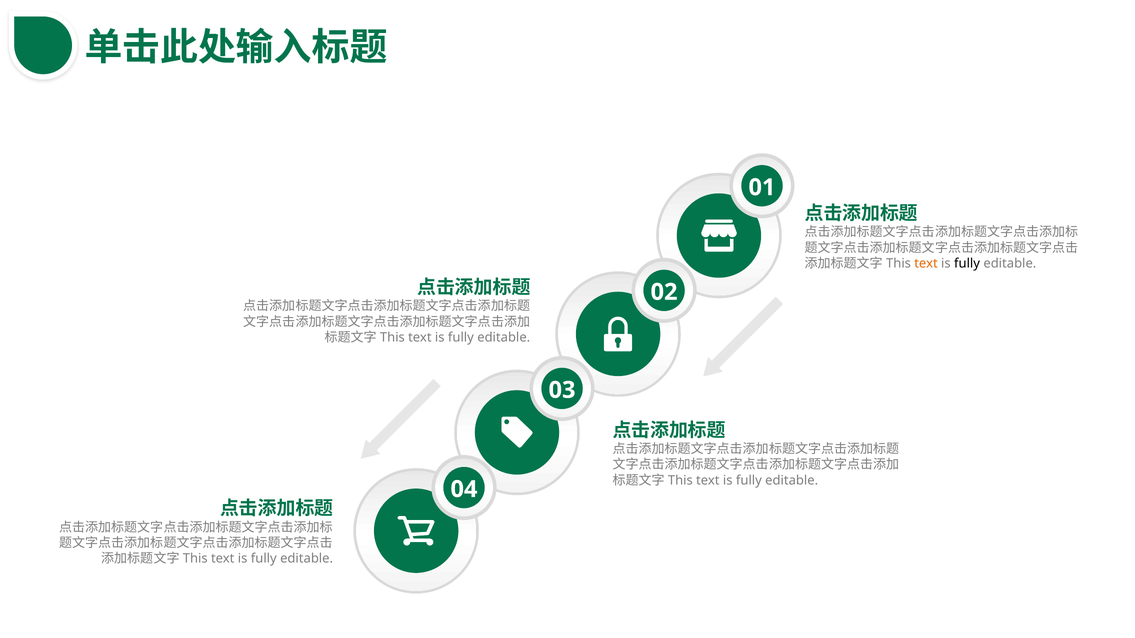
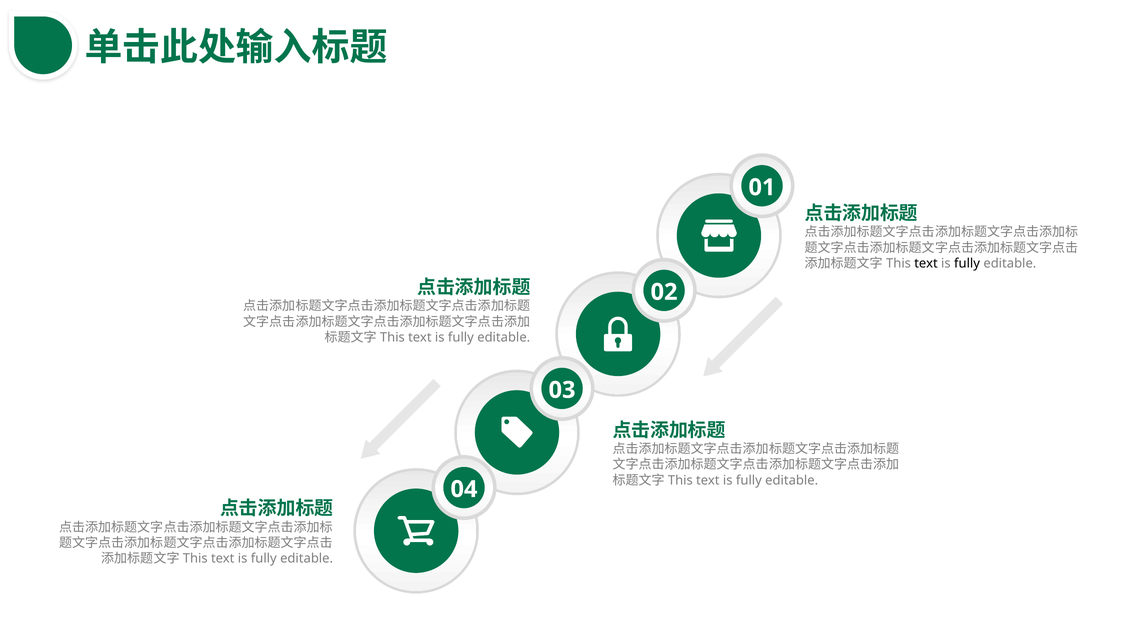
text at (926, 264) colour: orange -> black
